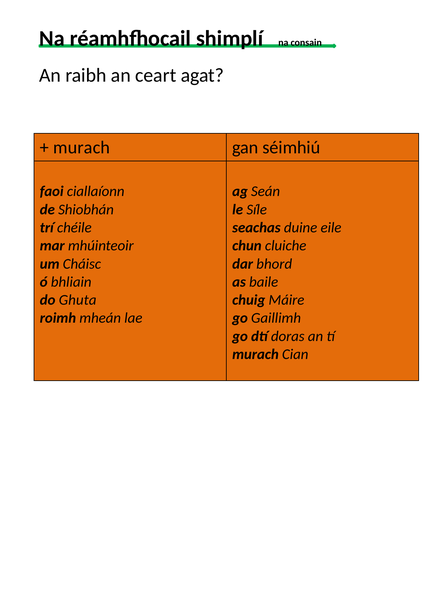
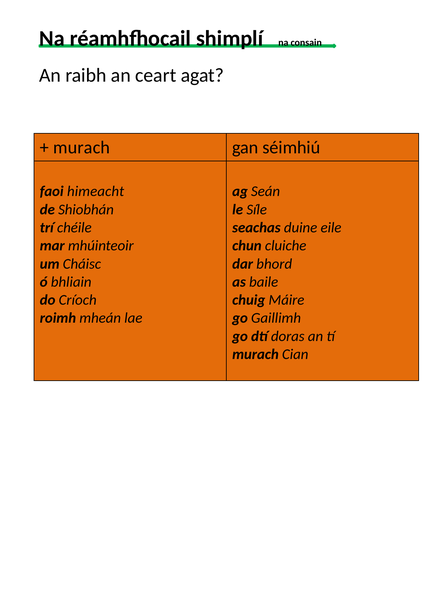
ciallaíonn: ciallaíonn -> himeacht
Ghuta: Ghuta -> Críoch
